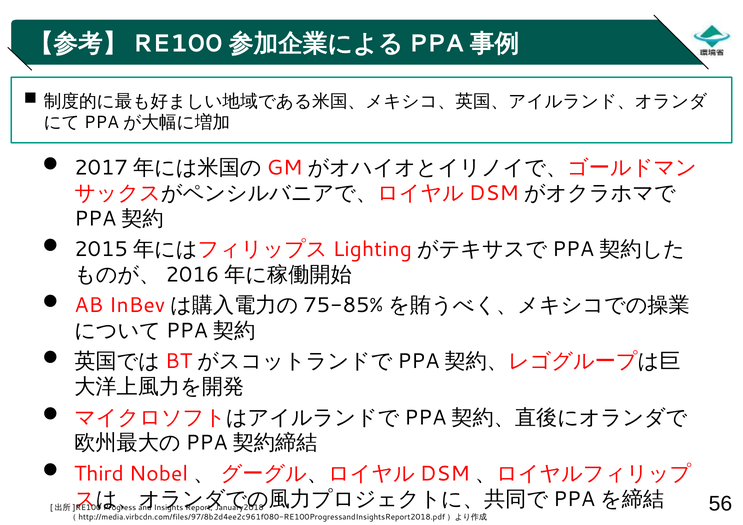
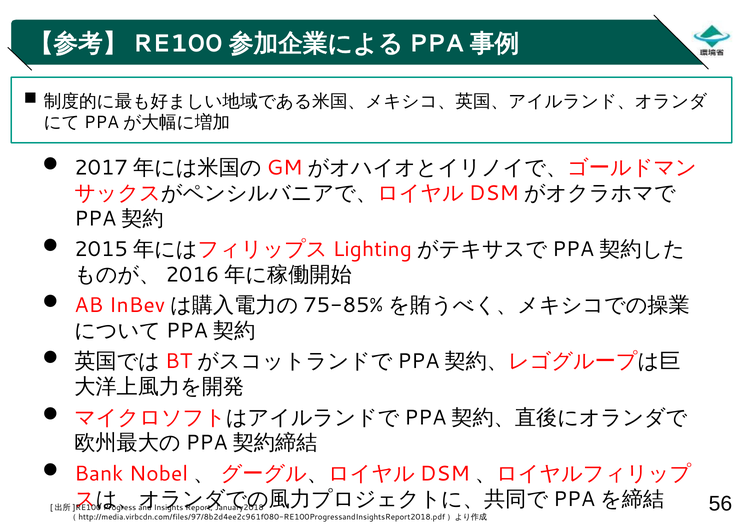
Third: Third -> Bank
